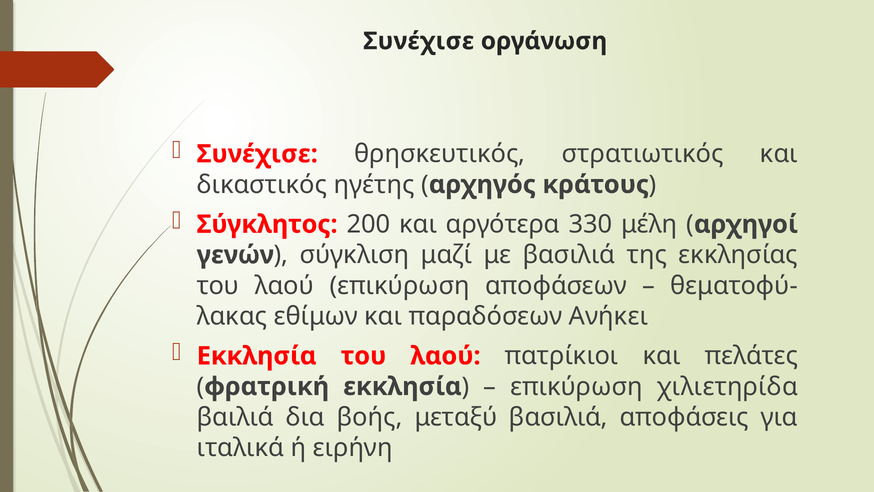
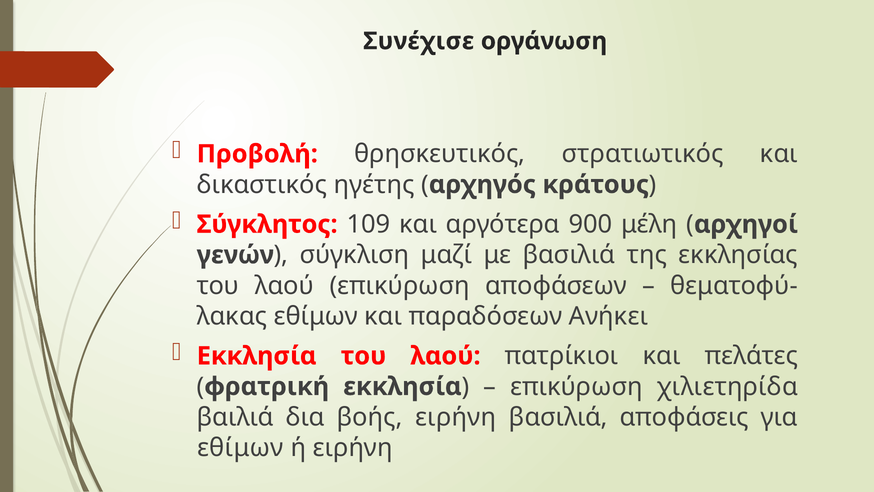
Συνέχισε at (257, 154): Συνέχισε -> Προβολή
200: 200 -> 109
330: 330 -> 900
βοής μεταξύ: μεταξύ -> ειρήνη
ιταλικά at (240, 448): ιταλικά -> εθίμων
